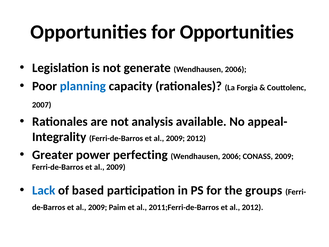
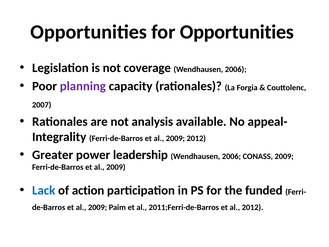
generate: generate -> coverage
planning colour: blue -> purple
perfecting: perfecting -> leadership
based: based -> action
groups: groups -> funded
